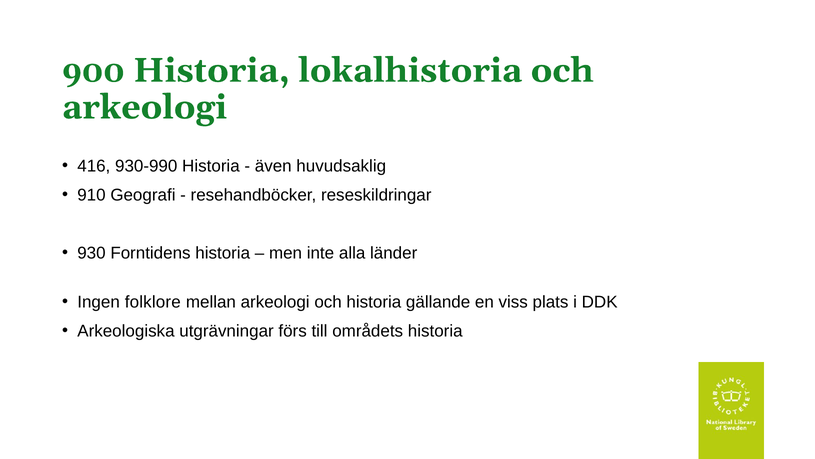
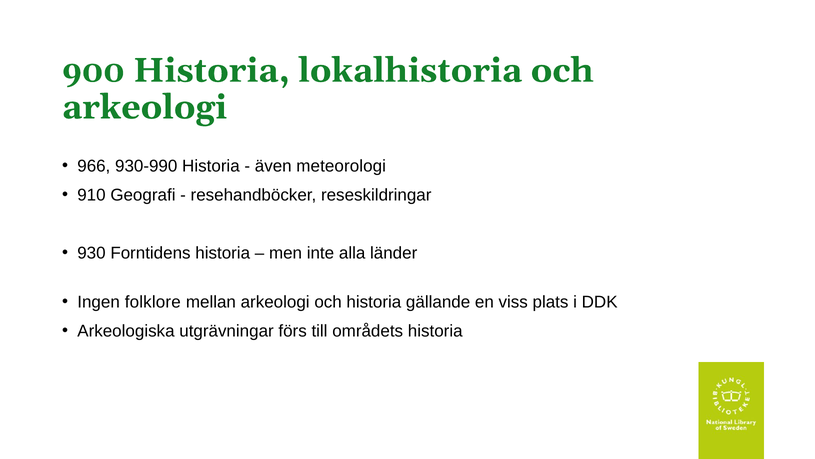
416: 416 -> 966
huvudsaklig: huvudsaklig -> meteorologi
